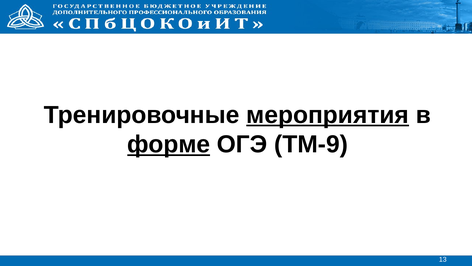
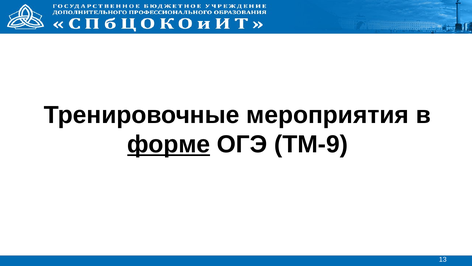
мероприятия underline: present -> none
